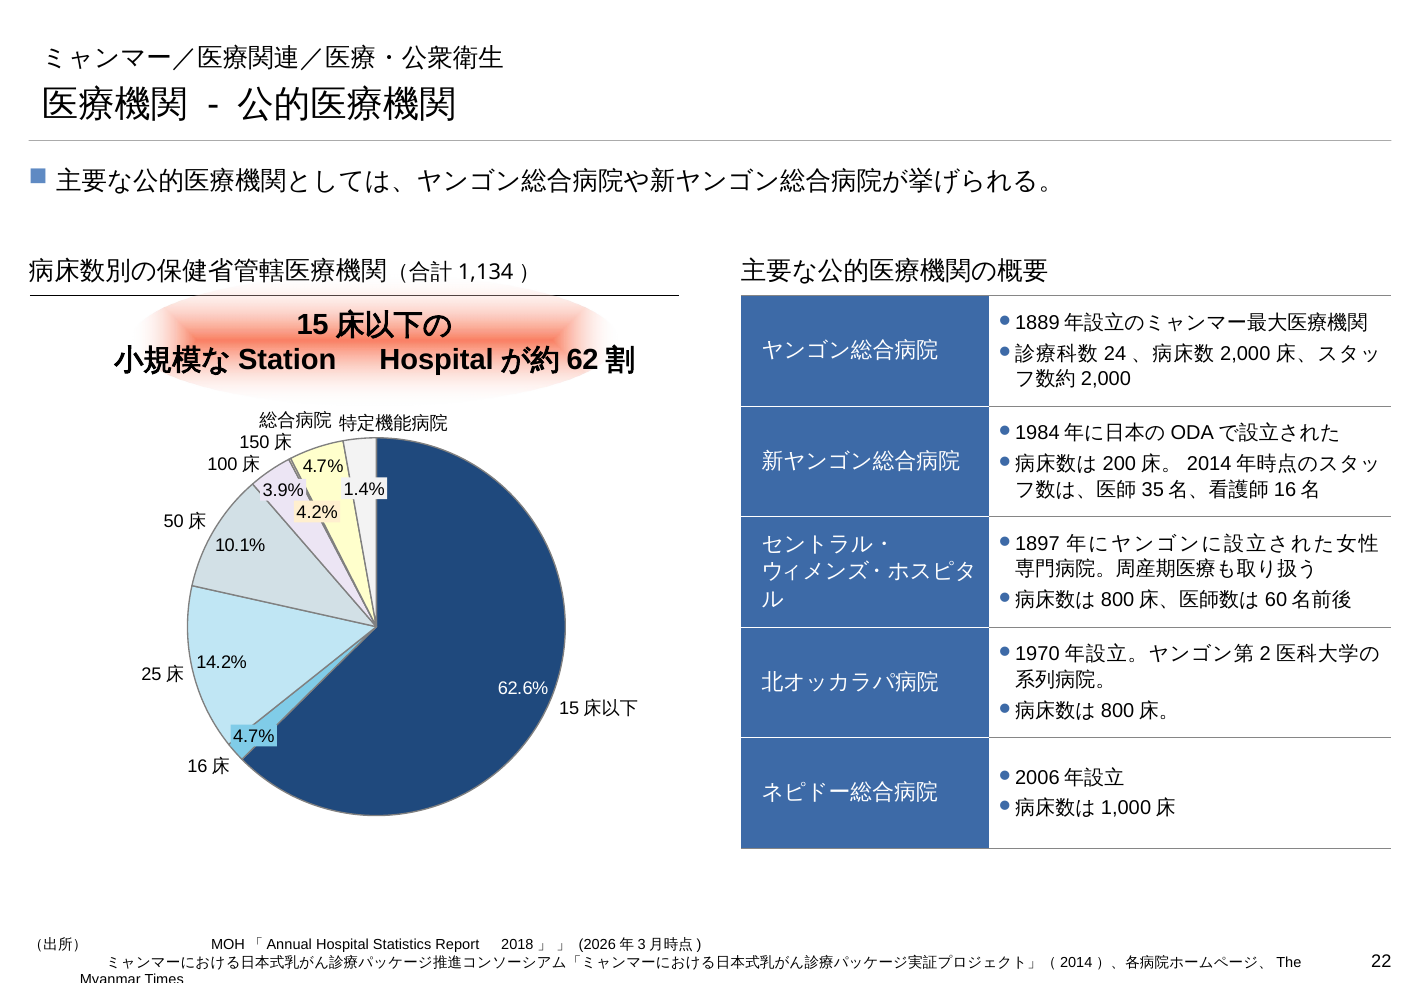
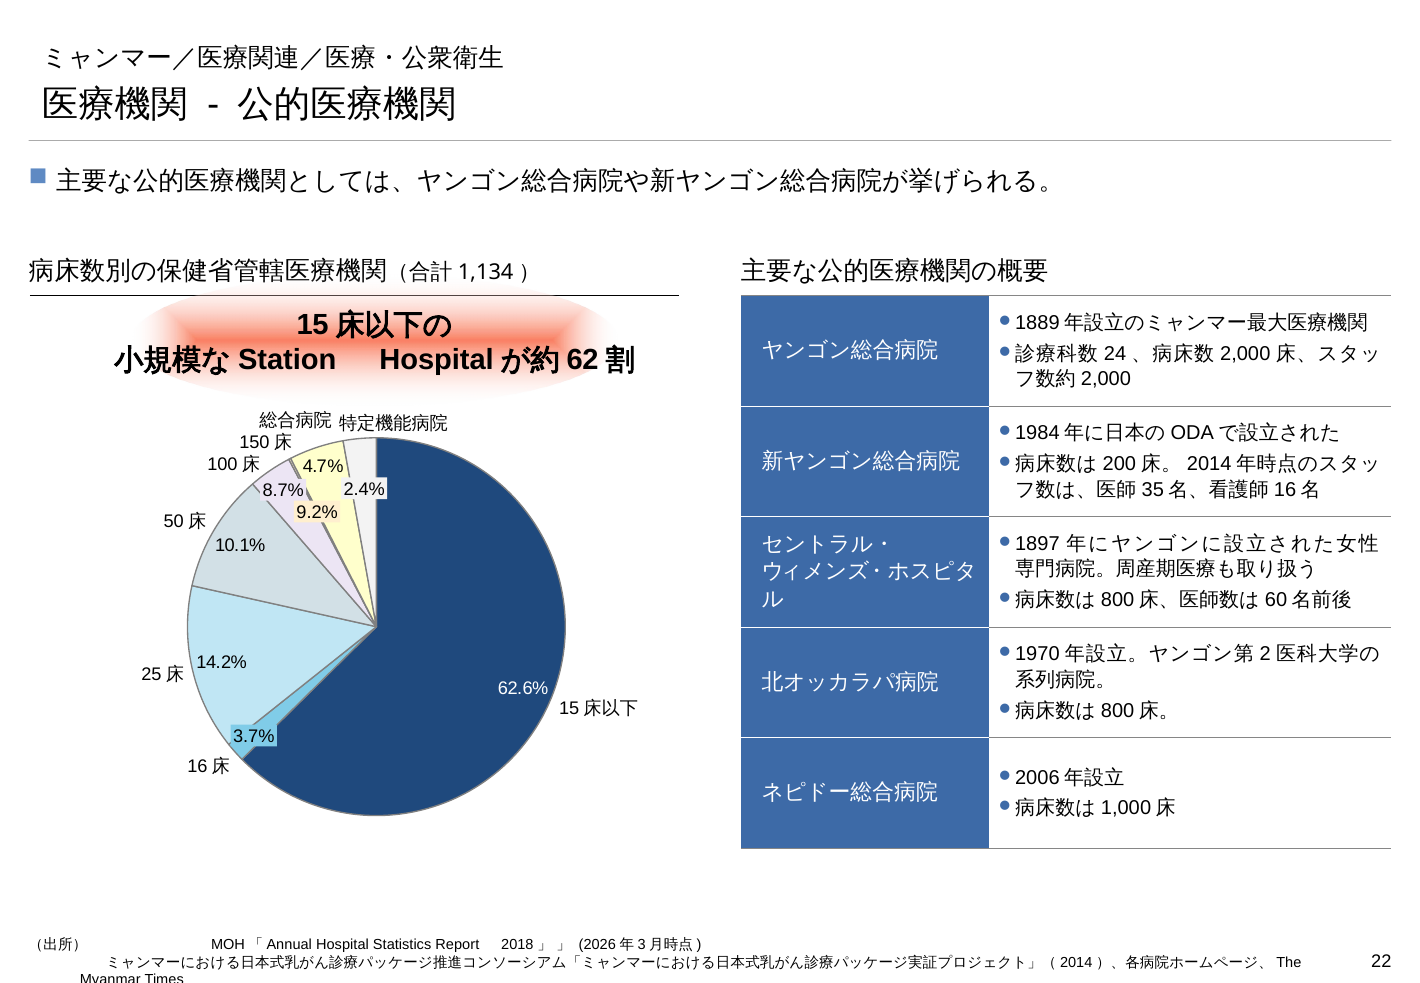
1.4%: 1.4% -> 2.4%
3.9%: 3.9% -> 8.7%
4.2%: 4.2% -> 9.2%
4.7% at (254, 737): 4.7% -> 3.7%
